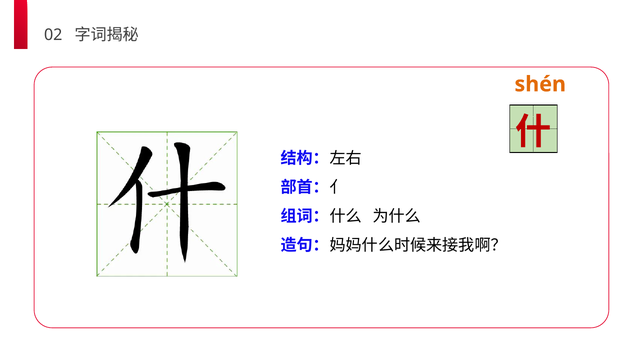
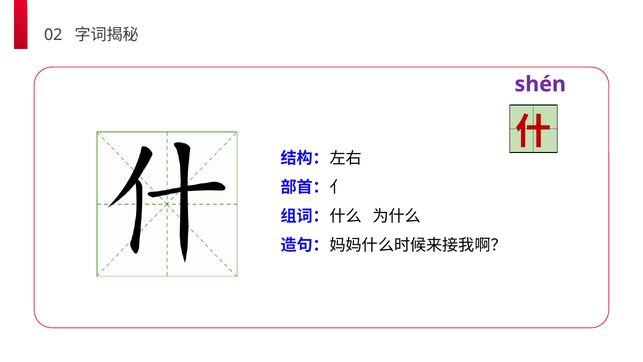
shén colour: orange -> purple
